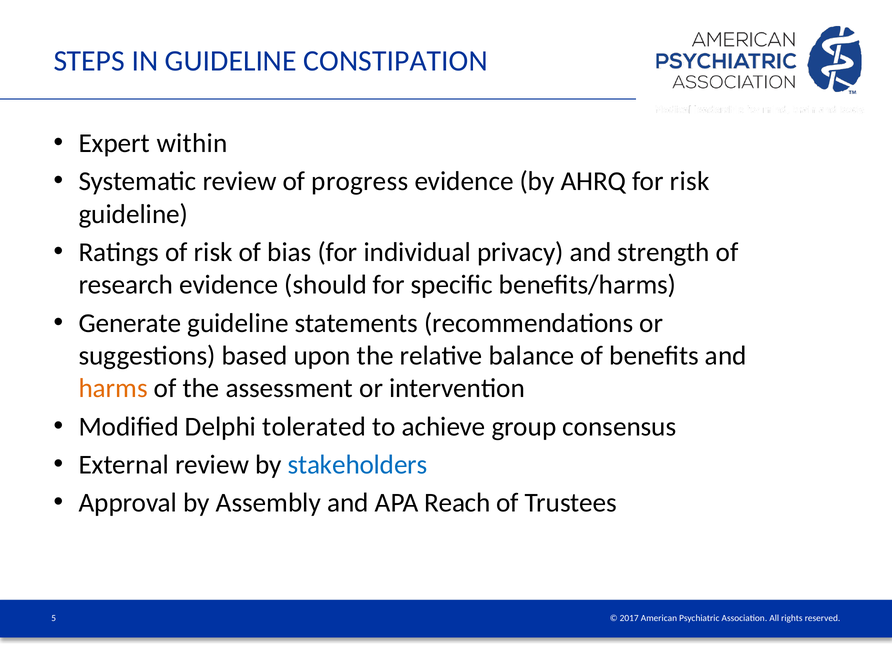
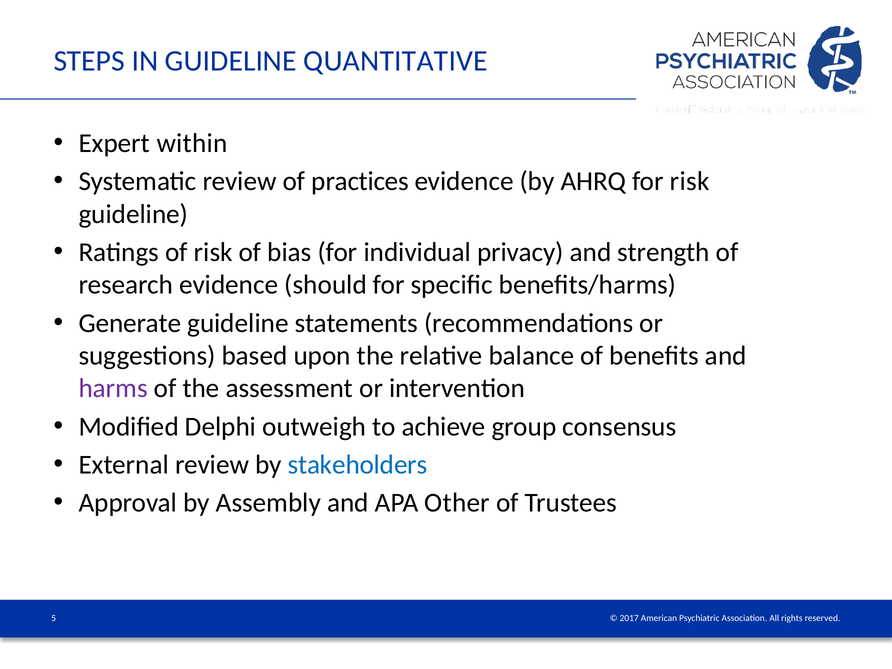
CONSTIPATION: CONSTIPATION -> QUANTITATIVE
progress: progress -> practices
harms colour: orange -> purple
tolerated: tolerated -> outweigh
Reach: Reach -> Other
